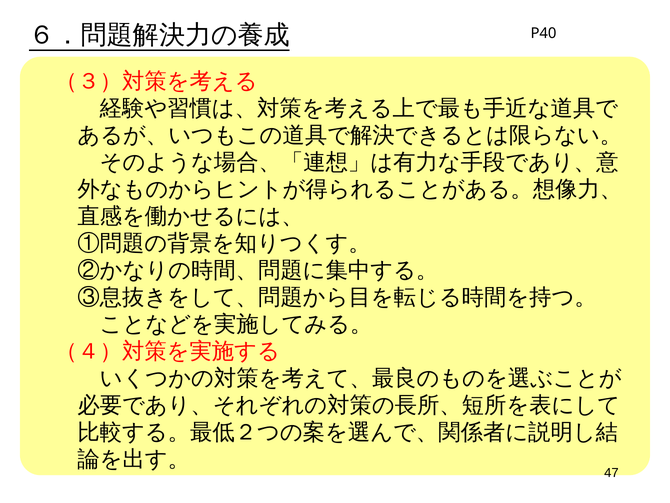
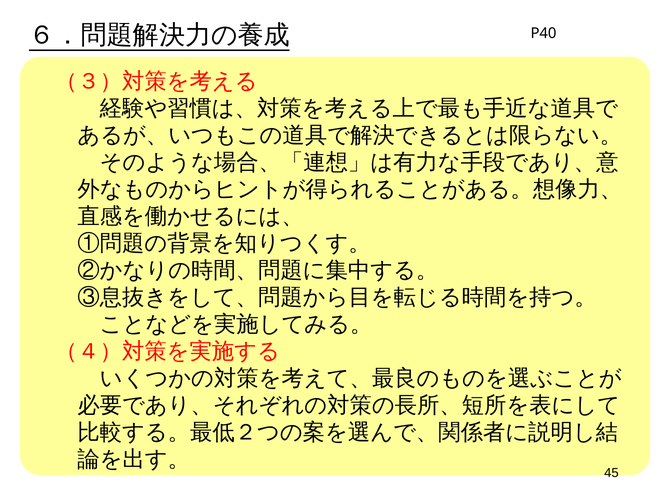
47: 47 -> 45
